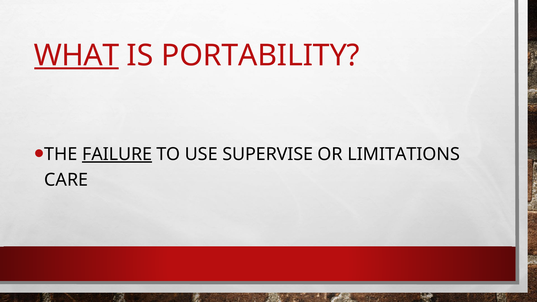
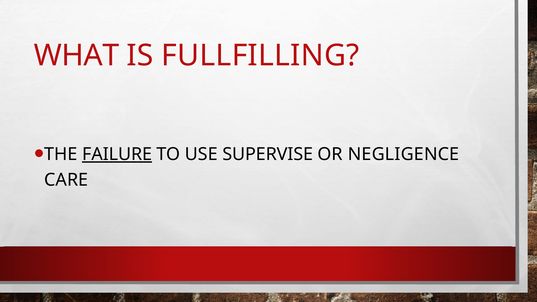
WHAT underline: present -> none
PORTABILITY: PORTABILITY -> FULLFILLING
LIMITATIONS: LIMITATIONS -> NEGLIGENCE
